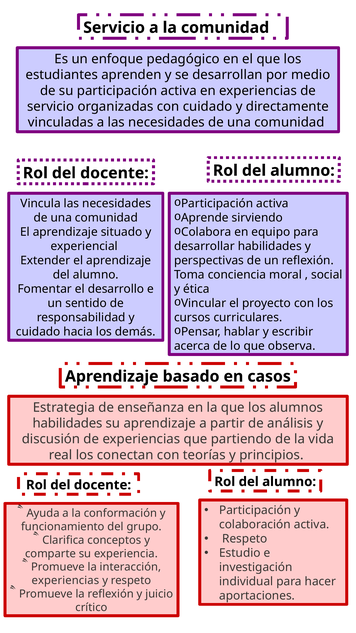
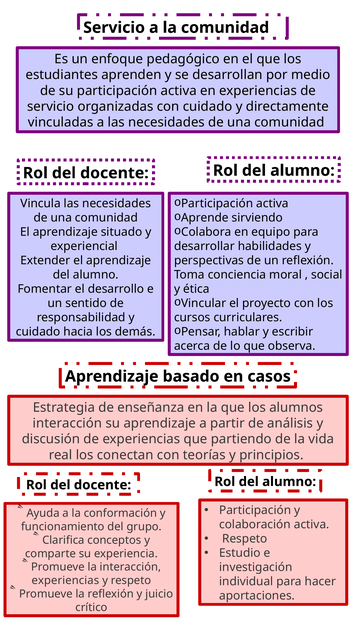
habilidades at (67, 423): habilidades -> interacción
